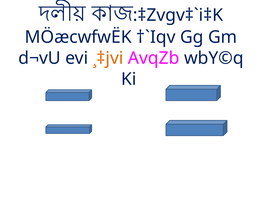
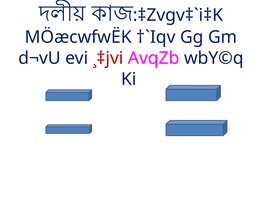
¸‡jvi colour: orange -> red
